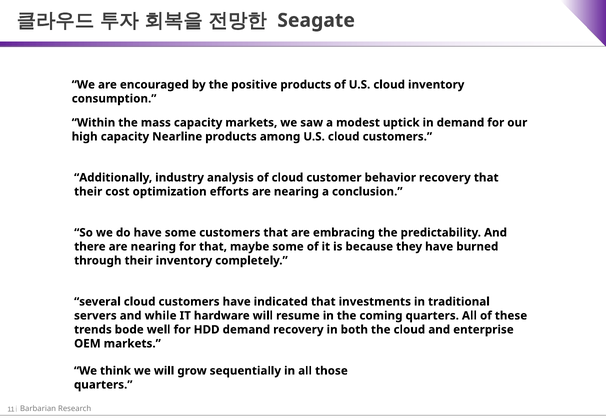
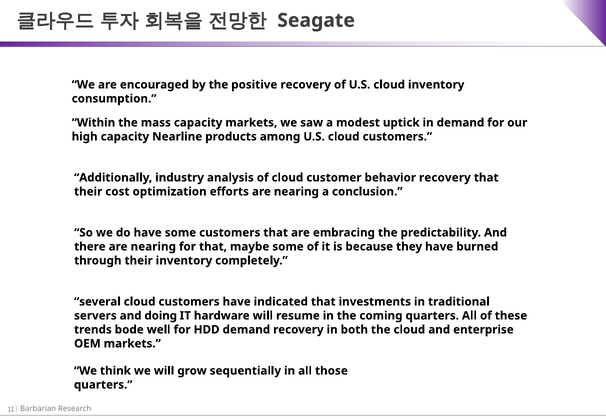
positive products: products -> recovery
while: while -> doing
